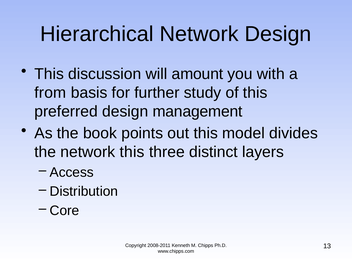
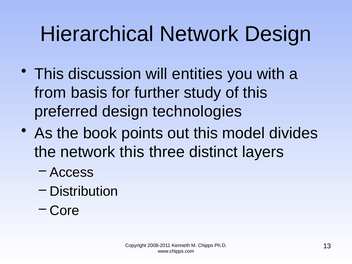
amount: amount -> entities
management: management -> technologies
